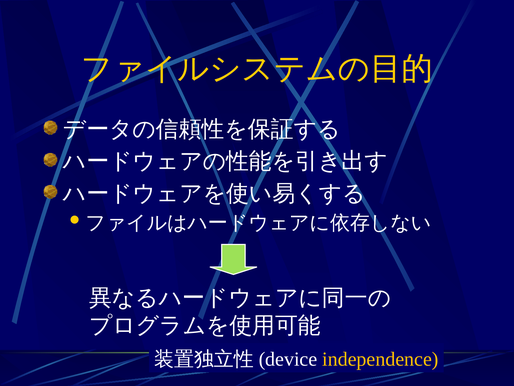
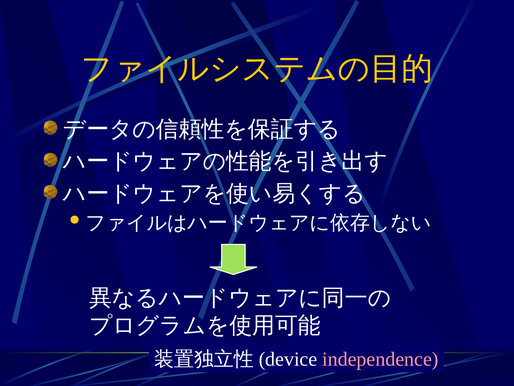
independence colour: yellow -> pink
